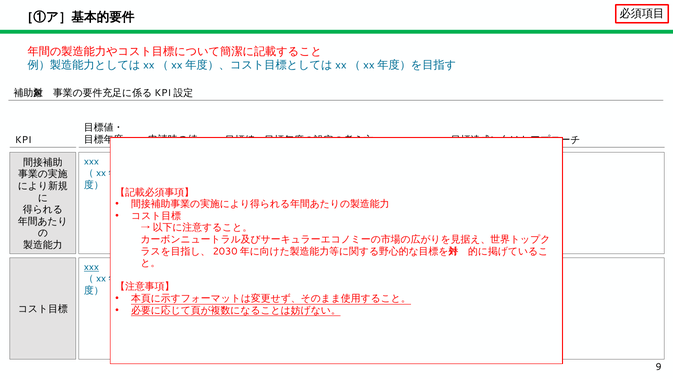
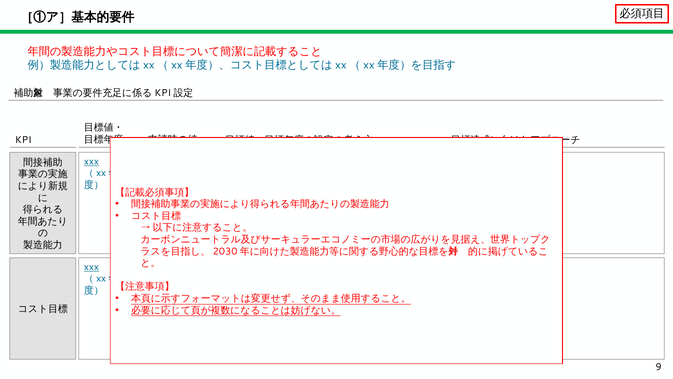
xxx at (91, 161) underline: none -> present
